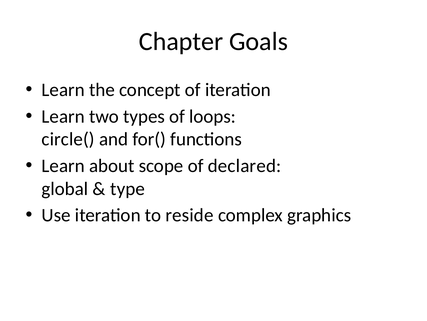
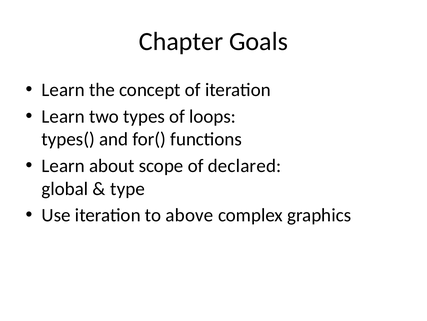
circle(: circle( -> types(
reside: reside -> above
